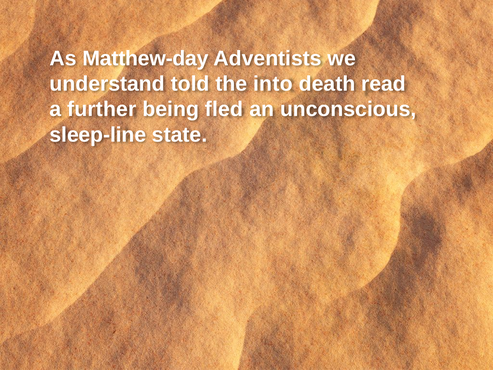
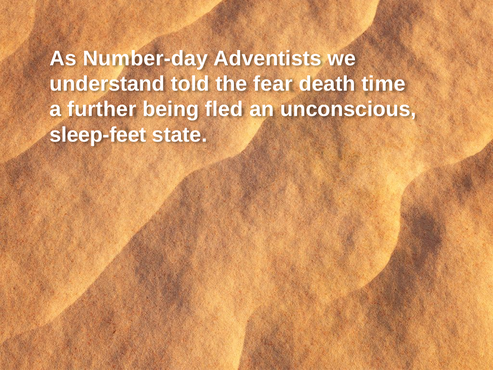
Matthew-day: Matthew-day -> Number-day
into: into -> fear
read: read -> time
sleep-line: sleep-line -> sleep-feet
